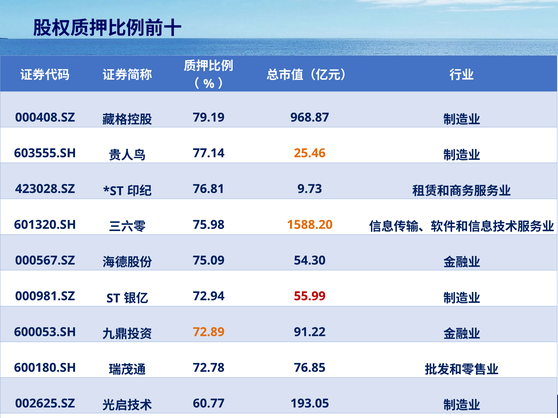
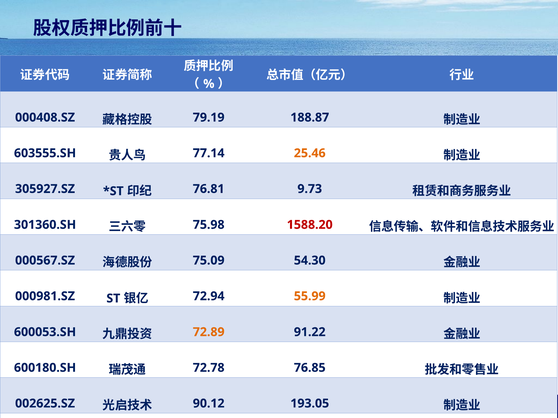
968.87: 968.87 -> 188.87
423028.SZ: 423028.SZ -> 305927.SZ
601320.SH: 601320.SH -> 301360.SH
1588.20 colour: orange -> red
55.99 colour: red -> orange
60.77: 60.77 -> 90.12
